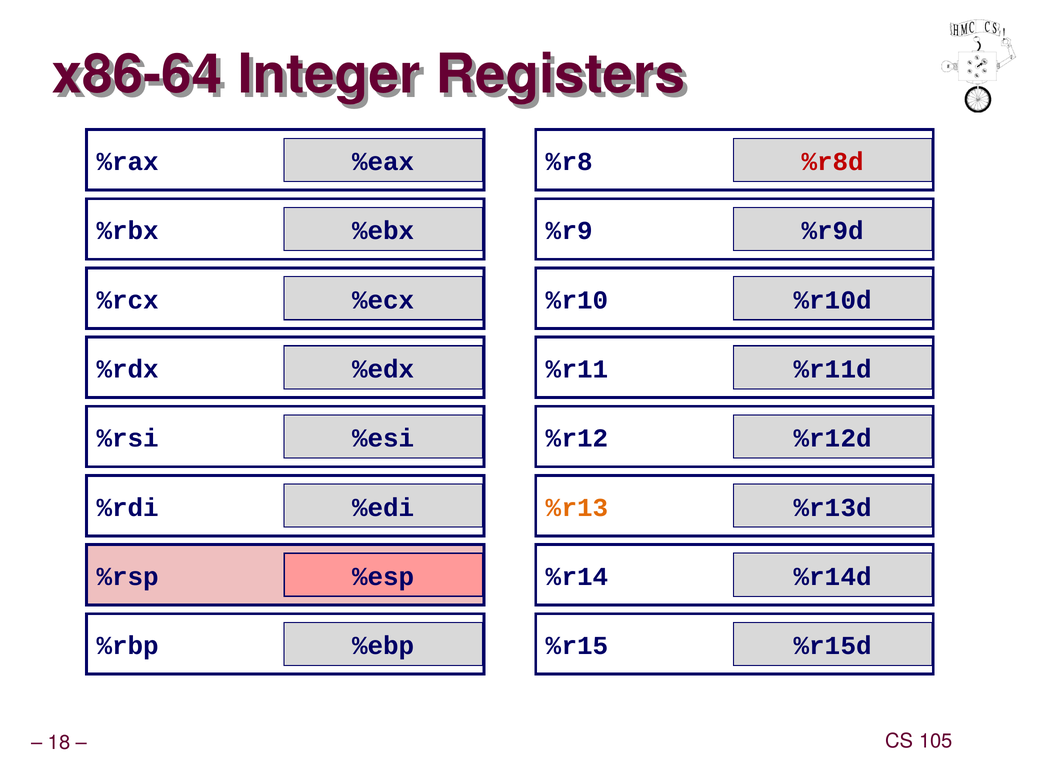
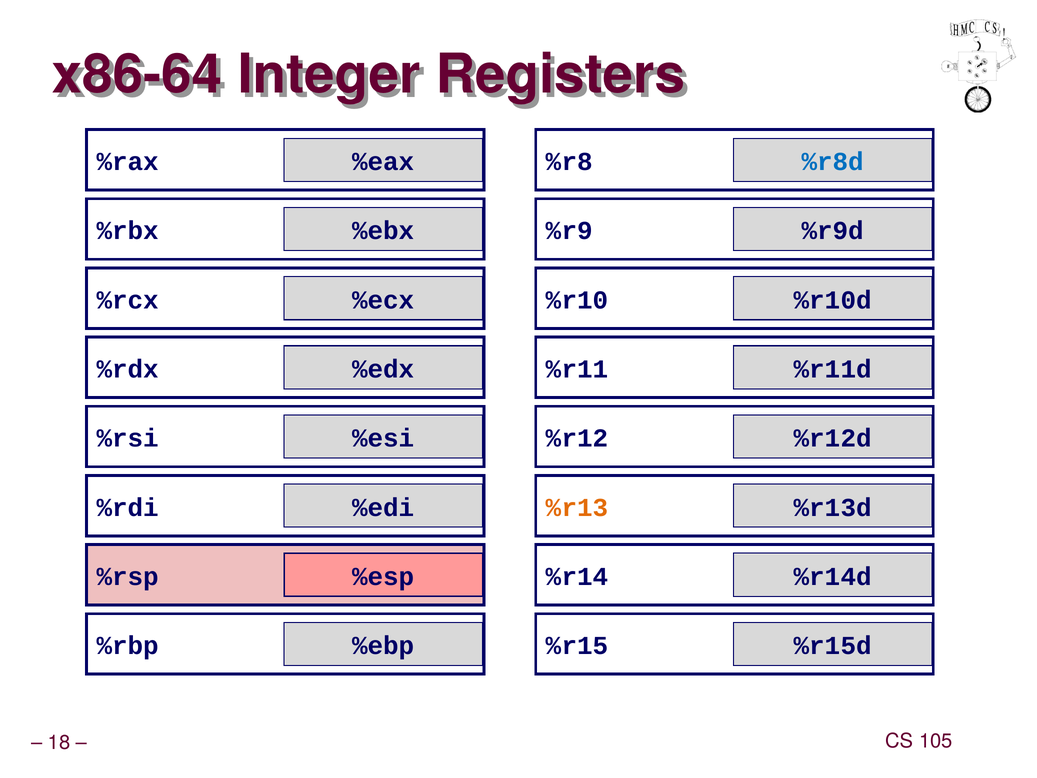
%r8d colour: red -> blue
